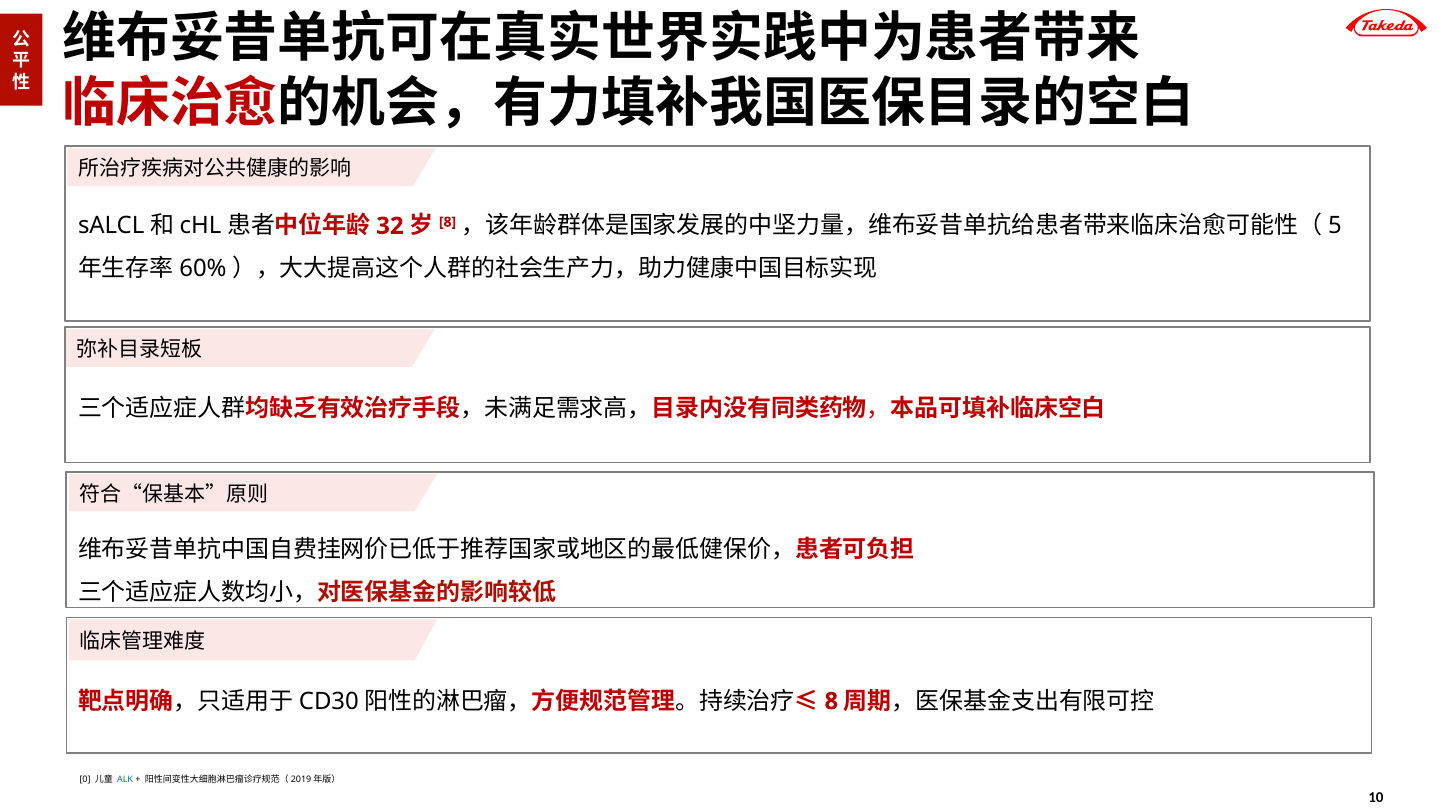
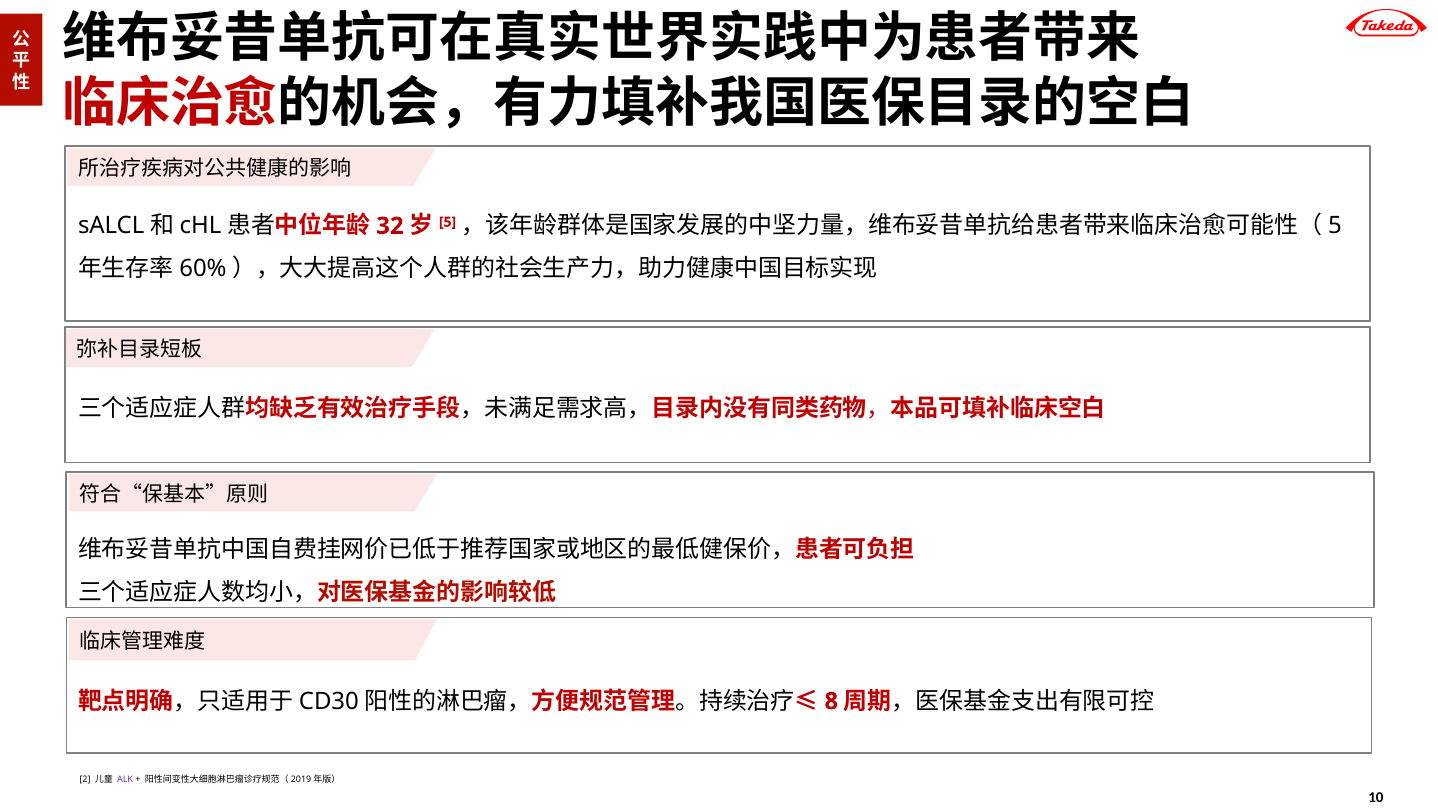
8 at (448, 222): 8 -> 5
0: 0 -> 2
ALK colour: blue -> purple
